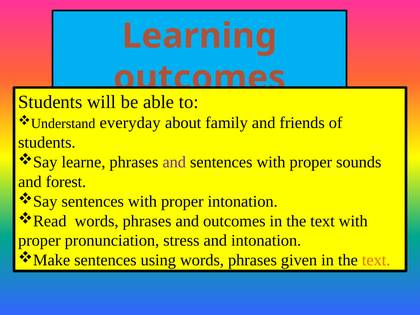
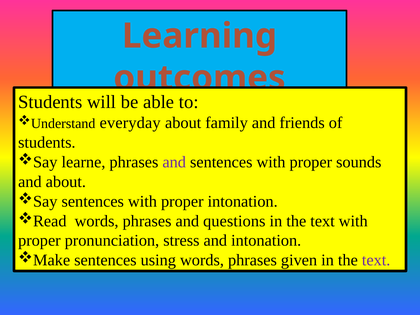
and forest: forest -> about
and outcomes: outcomes -> questions
text at (376, 260) colour: orange -> purple
